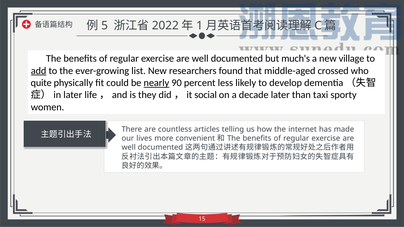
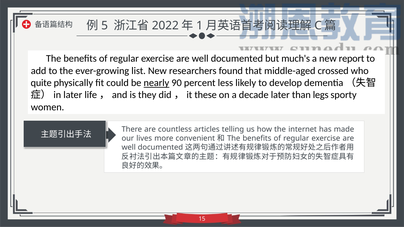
village: village -> report
add underline: present -> none
social: social -> these
taxi: taxi -> legs
